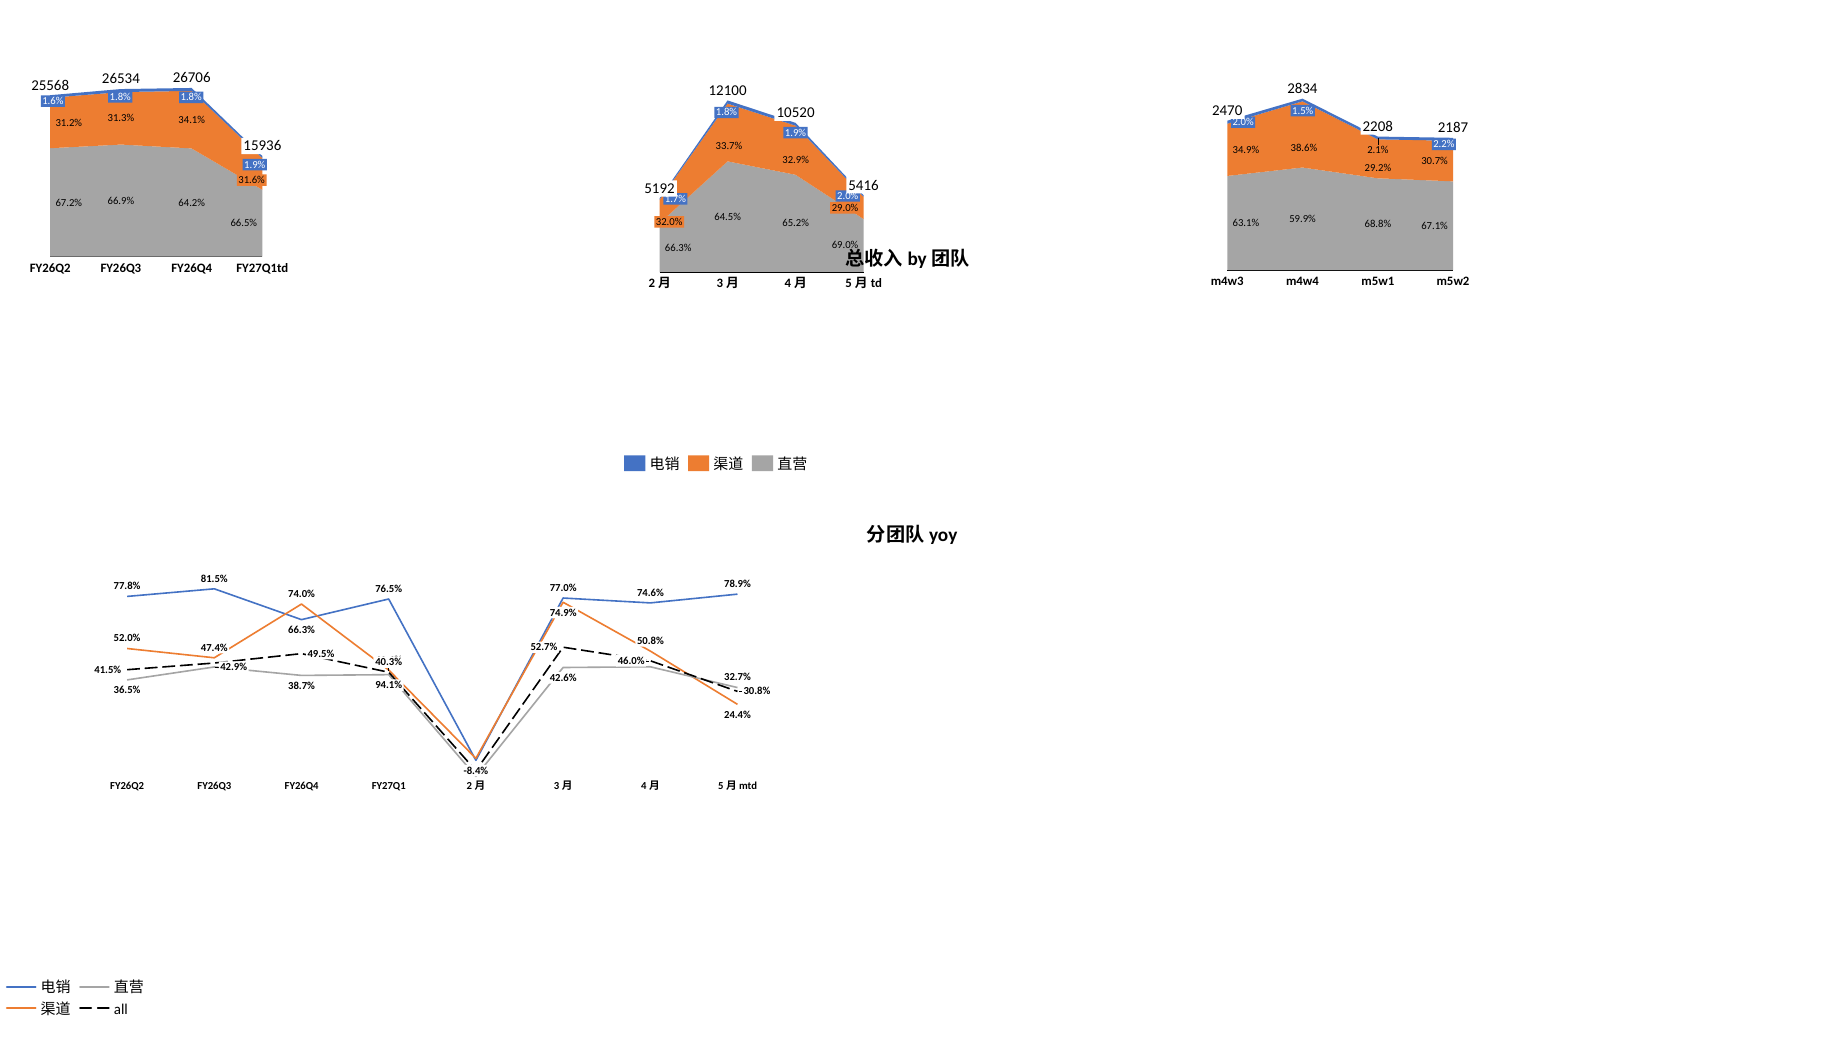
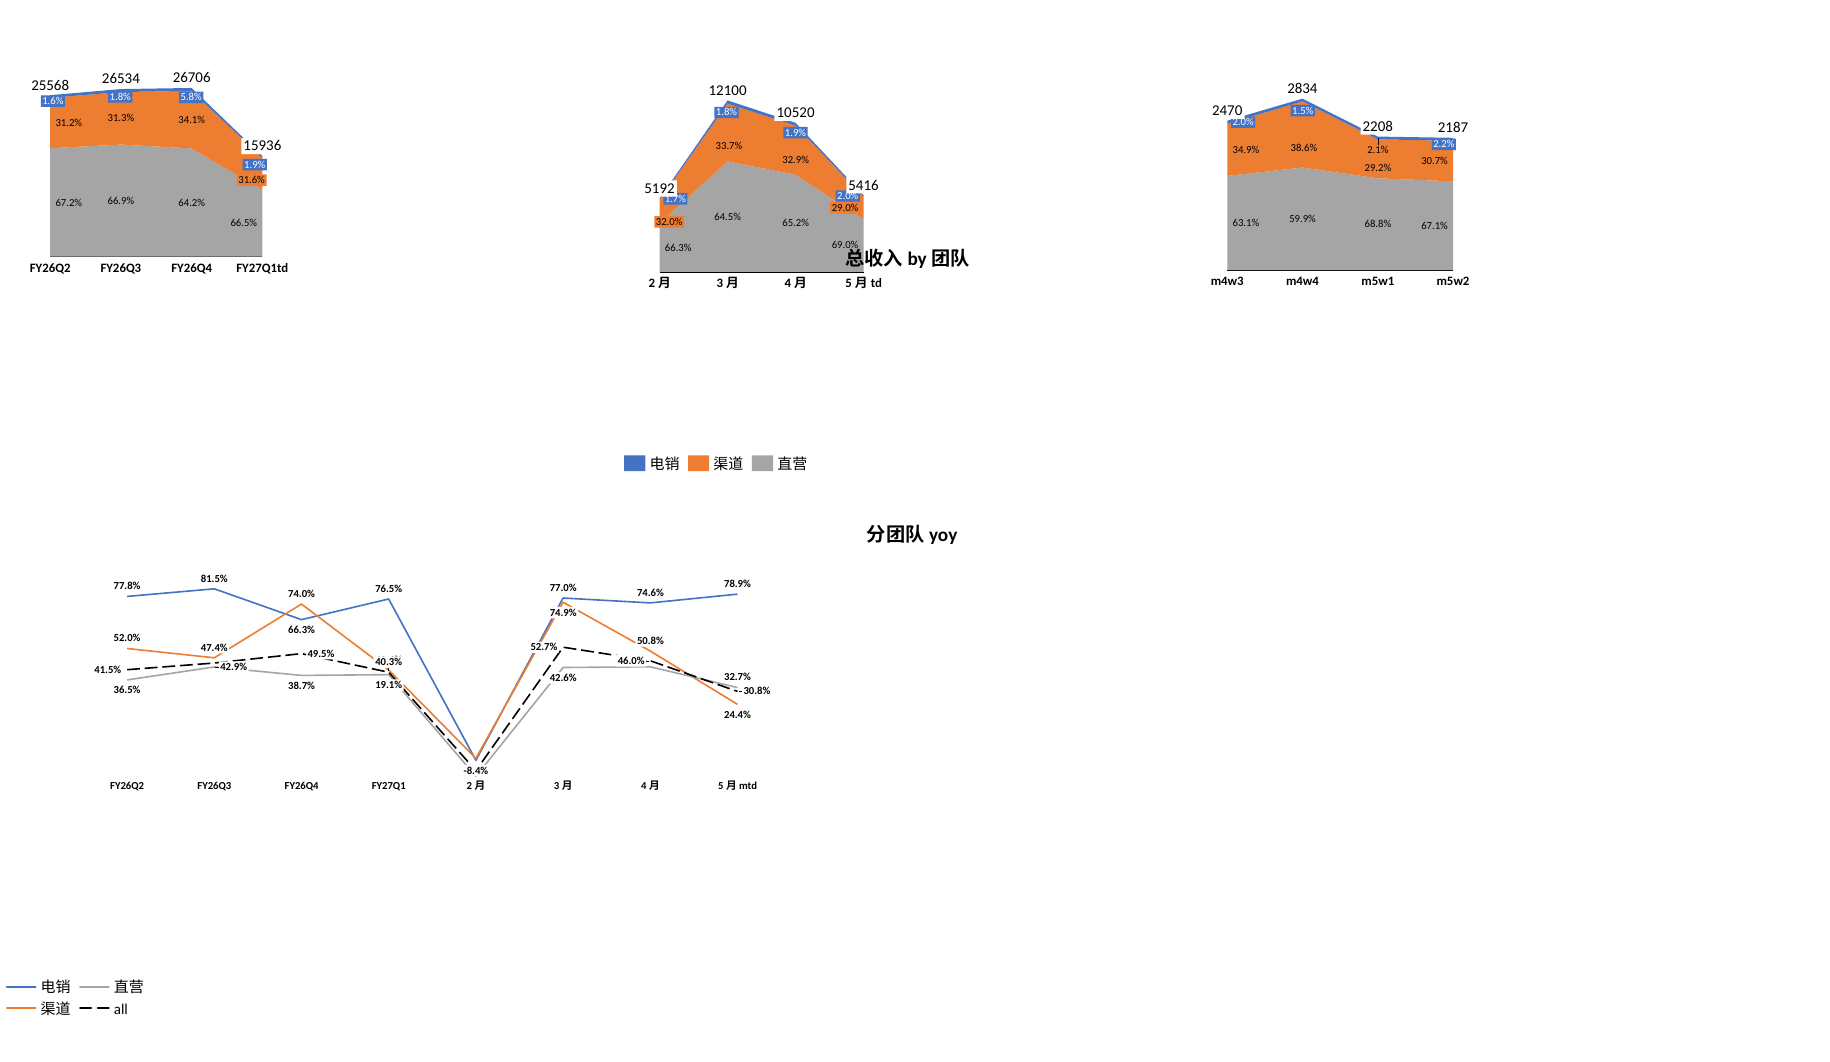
1.8% at (191, 97): 1.8% -> 5.8%
94.1%: 94.1% -> 19.1%
